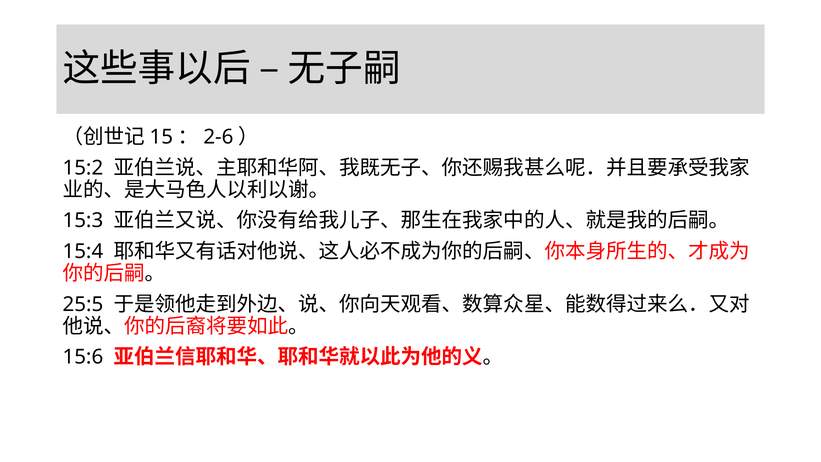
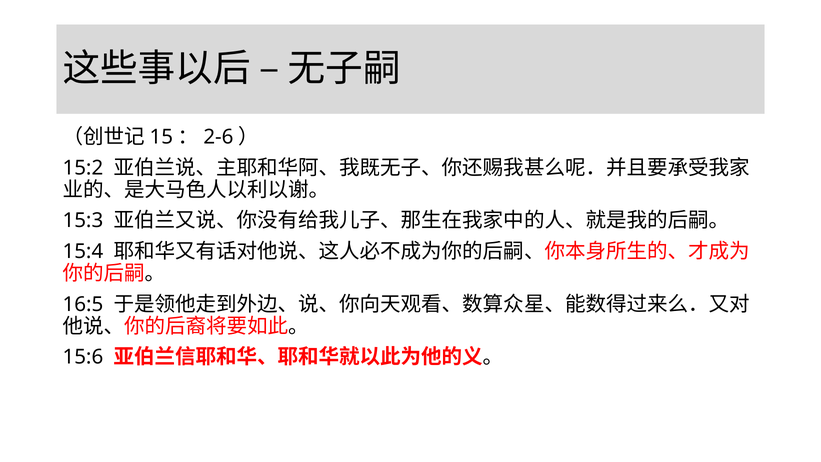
25:5: 25:5 -> 16:5
